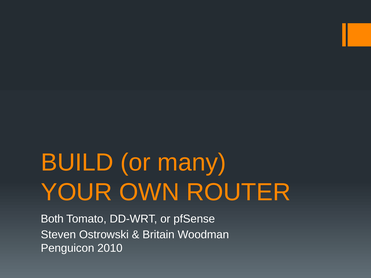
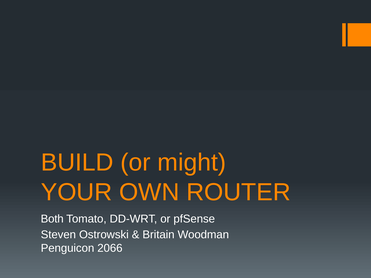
many: many -> might
2010: 2010 -> 2066
